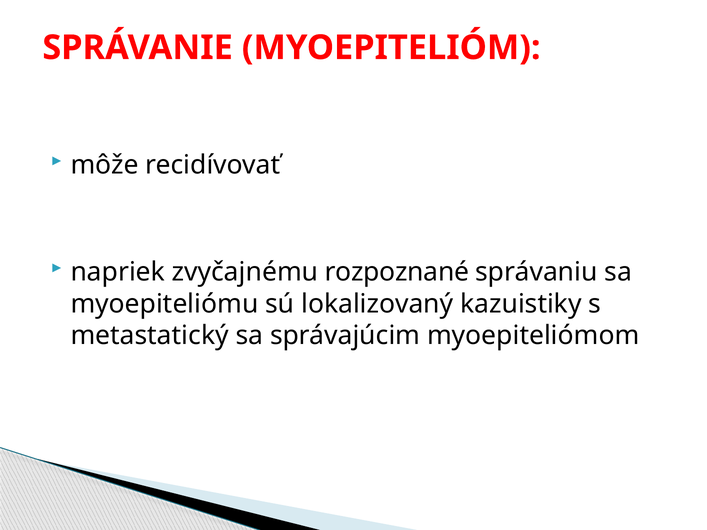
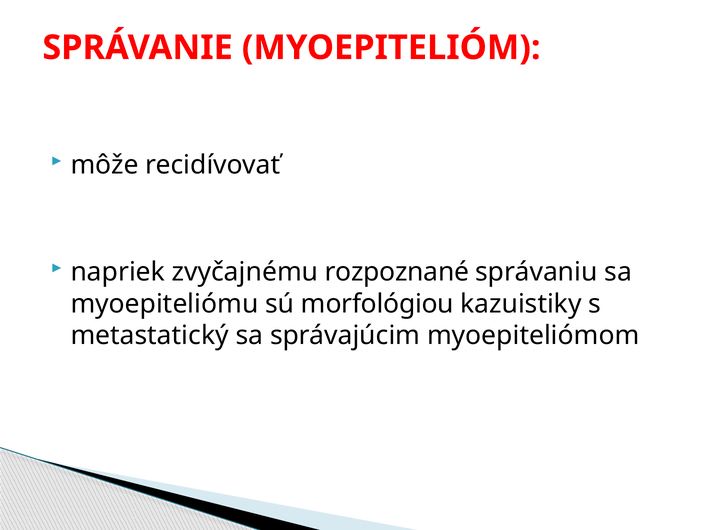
lokalizovaný: lokalizovaný -> morfológiou
